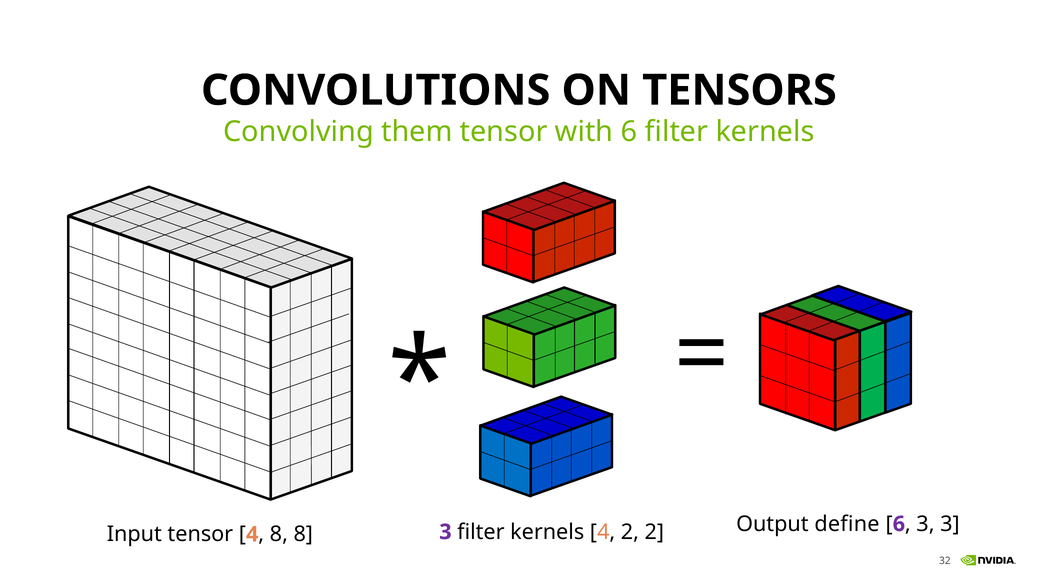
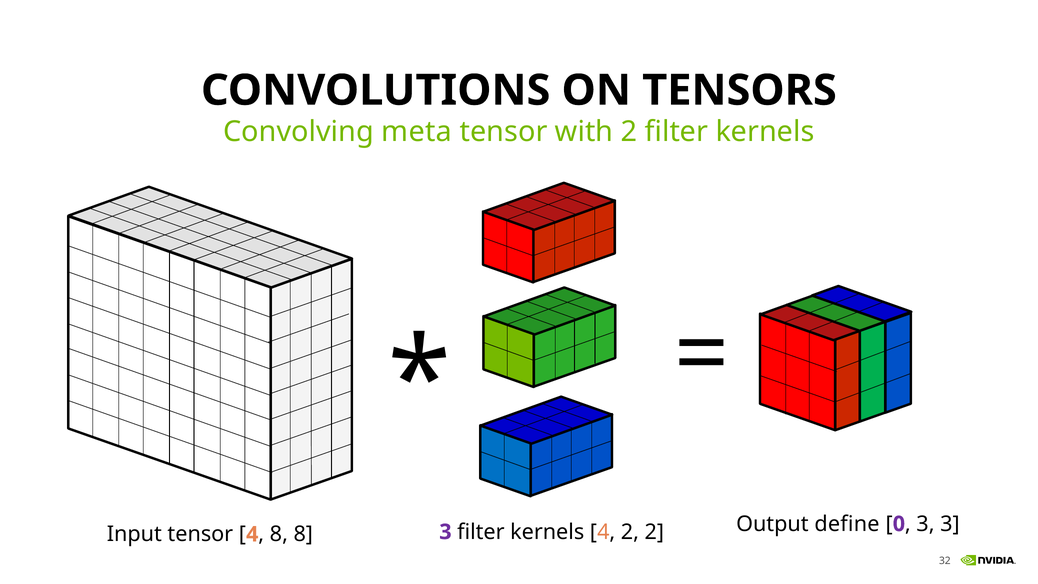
them: them -> meta
with 6: 6 -> 2
6 at (899, 524): 6 -> 0
